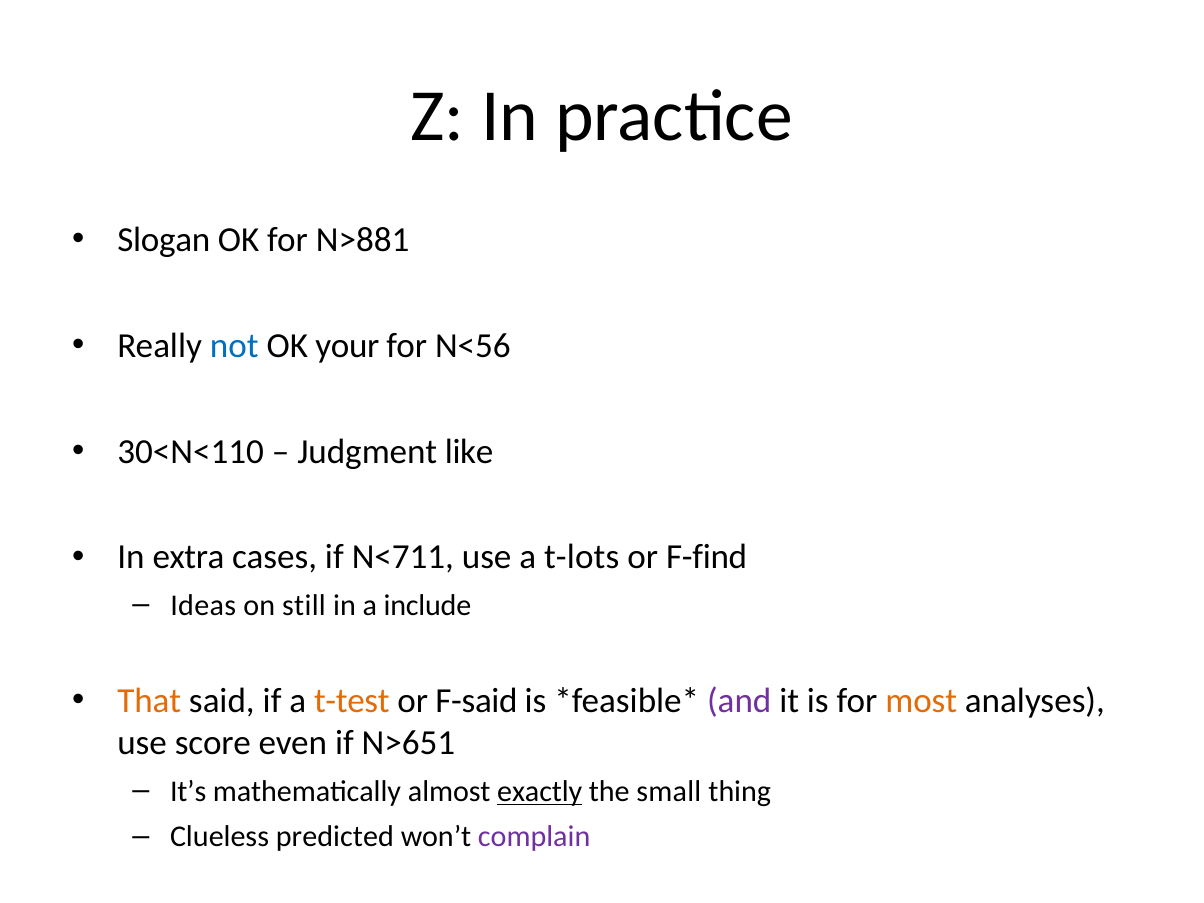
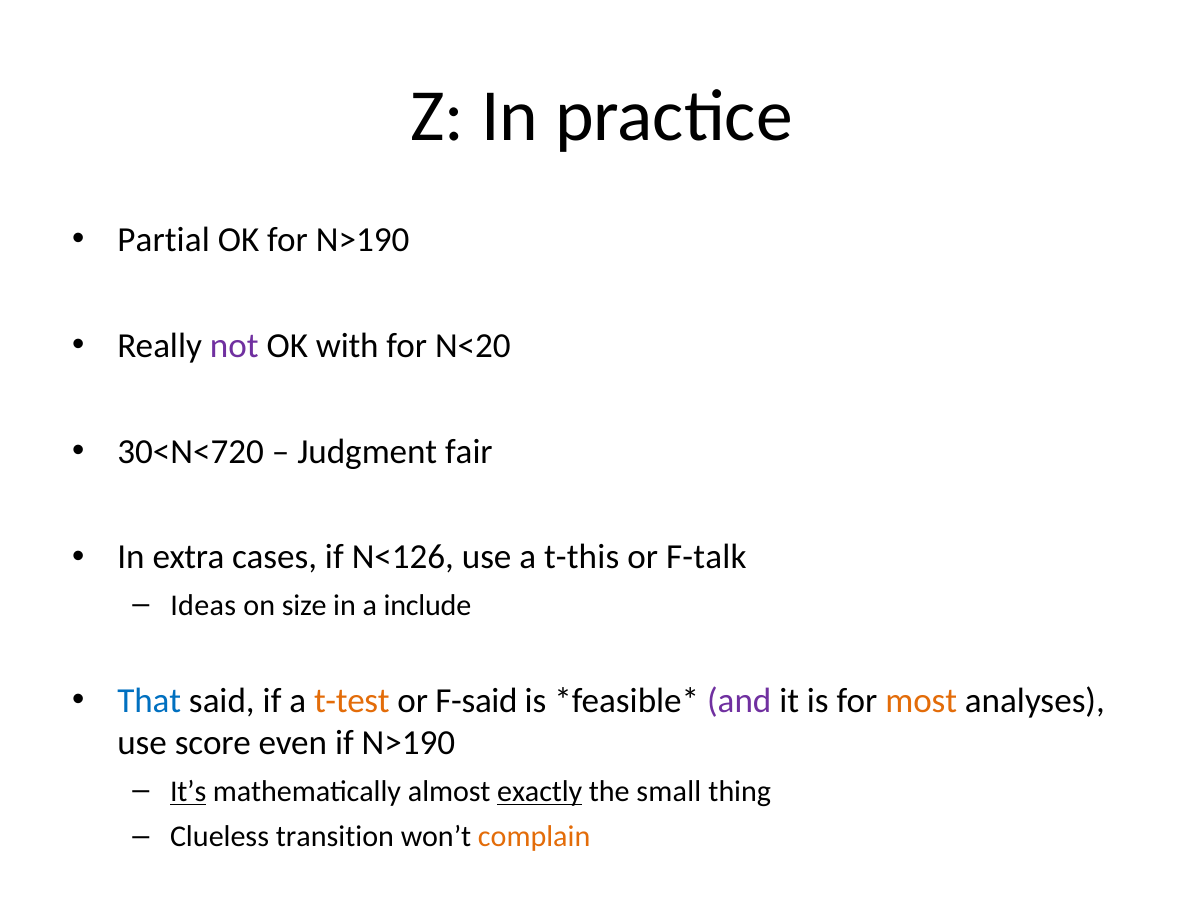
Slogan: Slogan -> Partial
for N>881: N>881 -> N>190
not colour: blue -> purple
your: your -> with
N<56: N<56 -> N<20
30<N<110: 30<N<110 -> 30<N<720
like: like -> fair
N<711: N<711 -> N<126
t-lots: t-lots -> t-this
F-find: F-find -> F-talk
still: still -> size
That colour: orange -> blue
if N>651: N>651 -> N>190
It’s underline: none -> present
predicted: predicted -> transition
complain colour: purple -> orange
